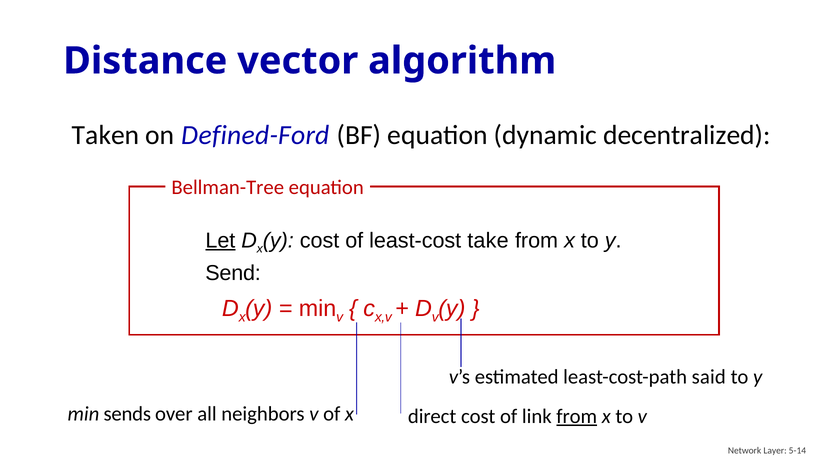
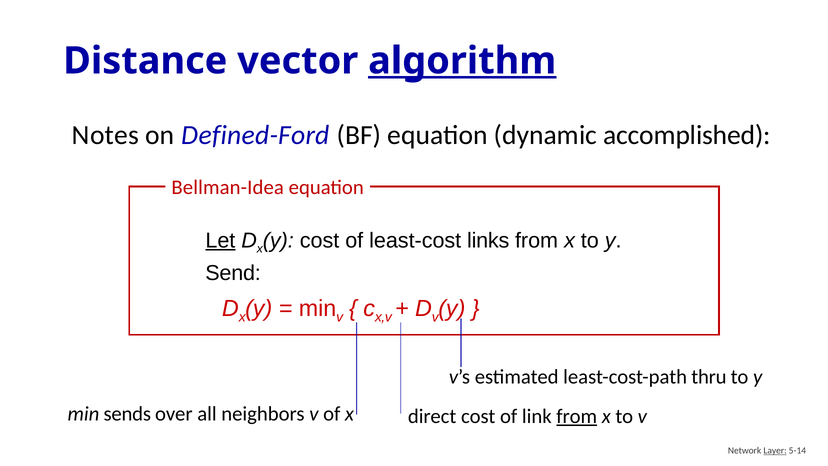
algorithm underline: none -> present
Taken: Taken -> Notes
decentralized: decentralized -> accomplished
Bellman-Tree: Bellman-Tree -> Bellman-Idea
take: take -> links
said: said -> thru
Layer underline: none -> present
